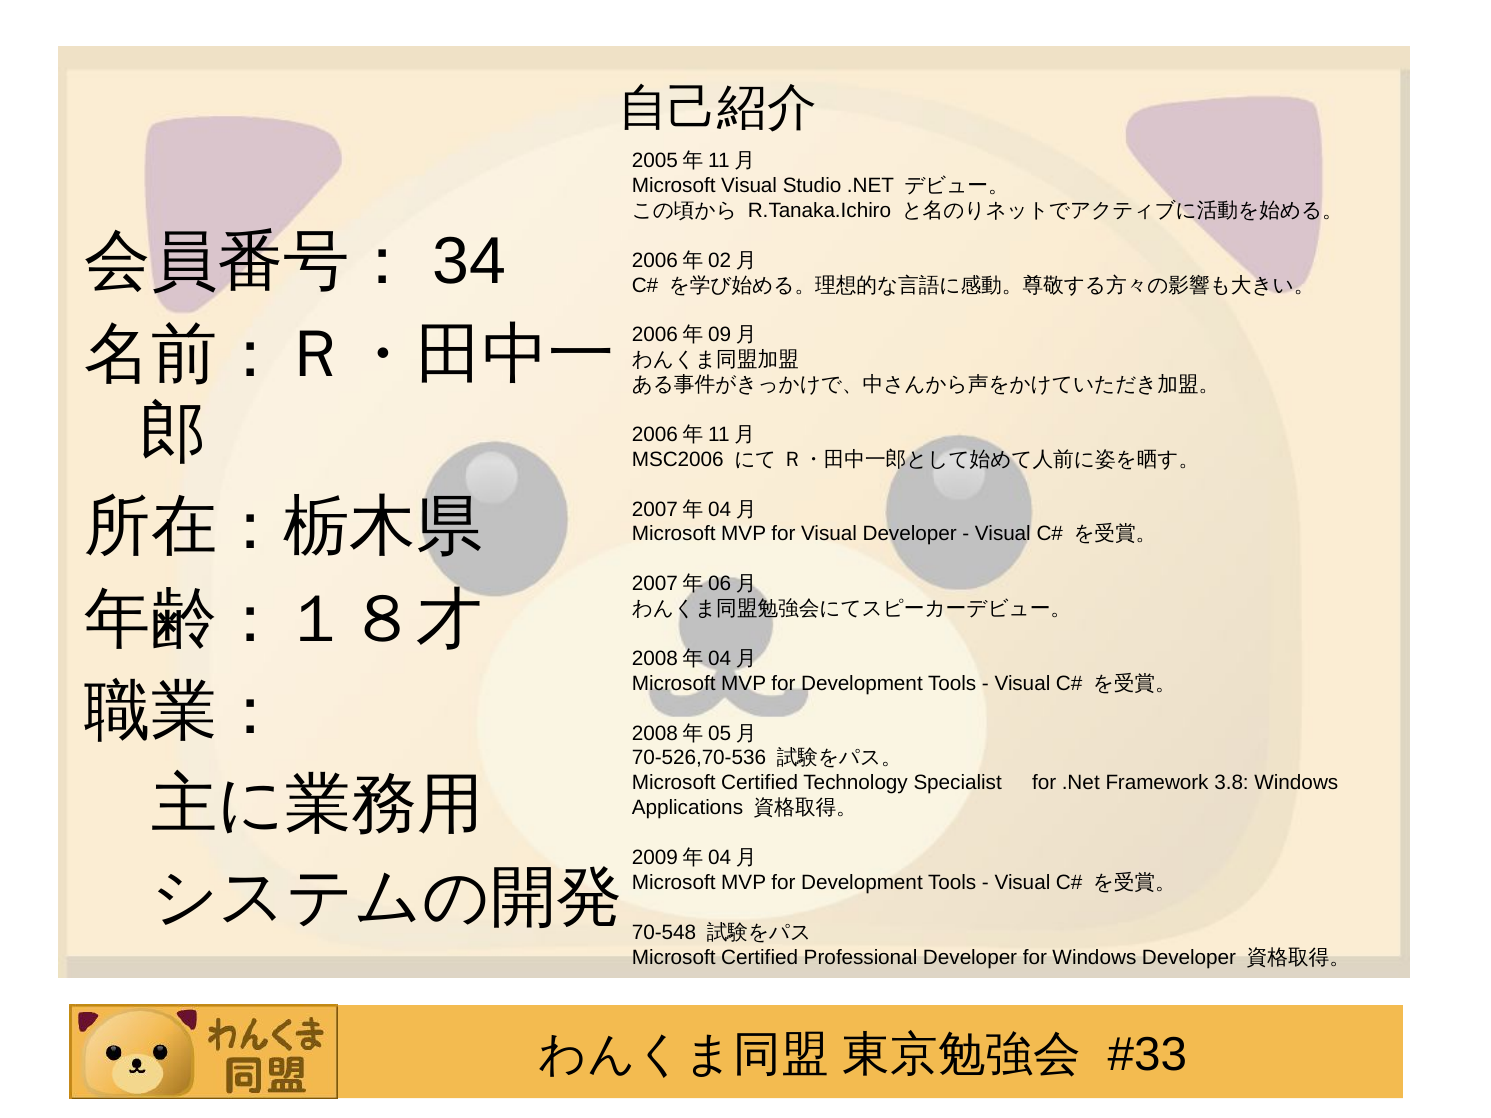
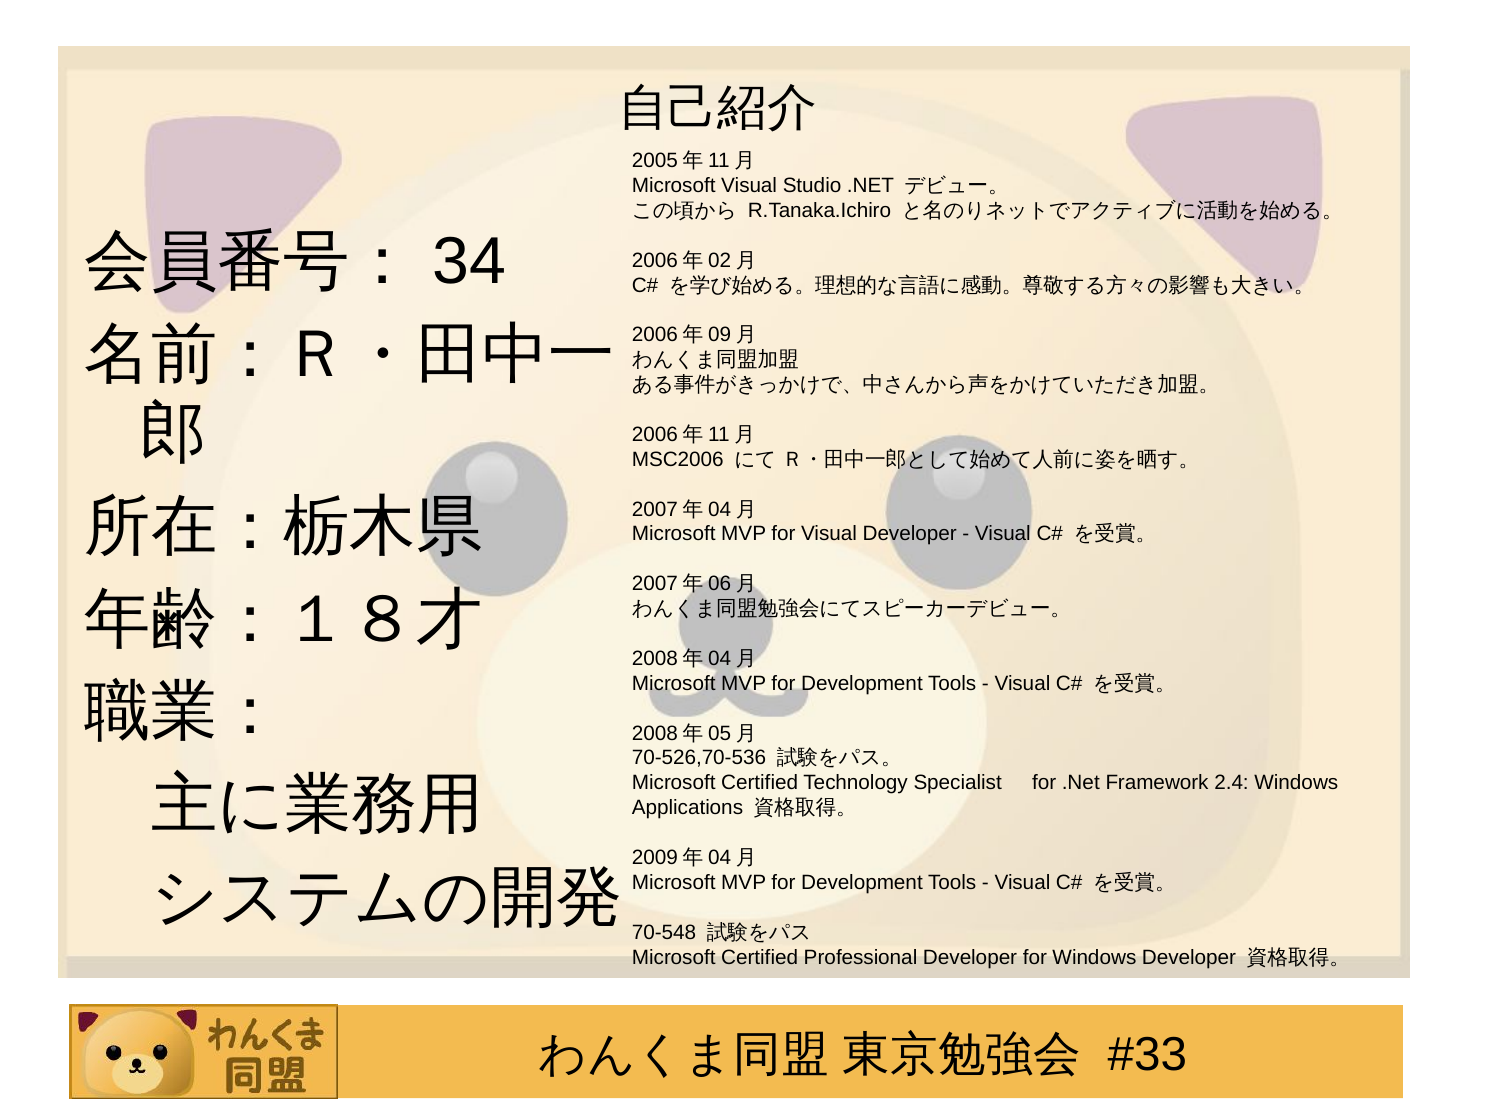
3.8: 3.8 -> 2.4
